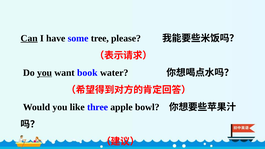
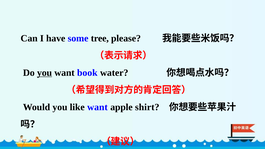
Can underline: present -> none
like three: three -> want
bowl: bowl -> shirt
